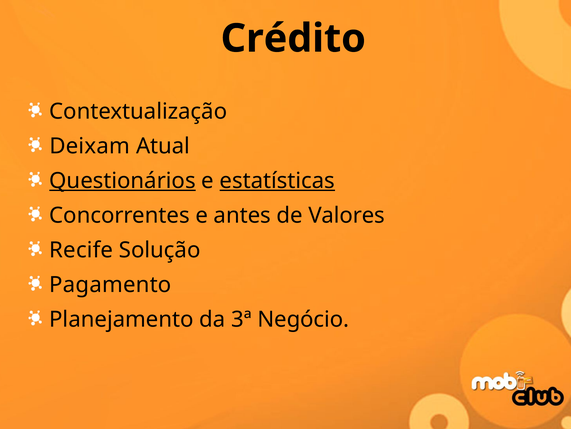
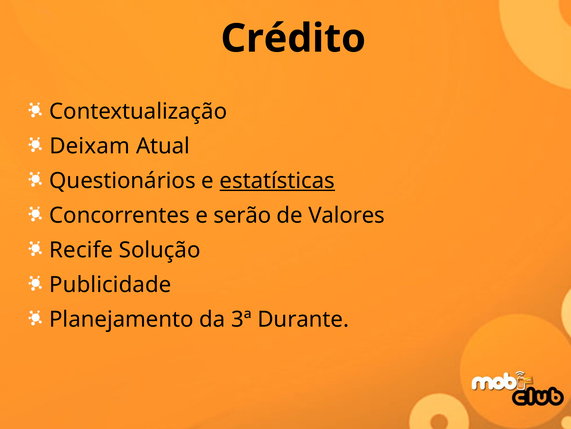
Questionários underline: present -> none
antes: antes -> serão
Pagamento: Pagamento -> Publicidade
Negócio: Negócio -> Durante
